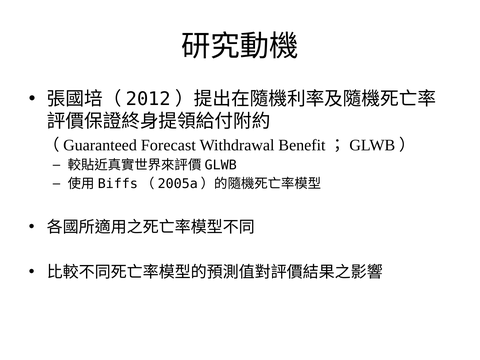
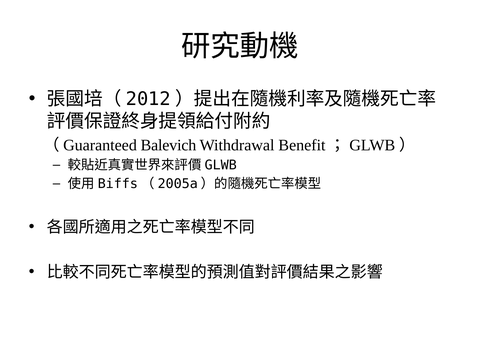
Forecast: Forecast -> Balevich
